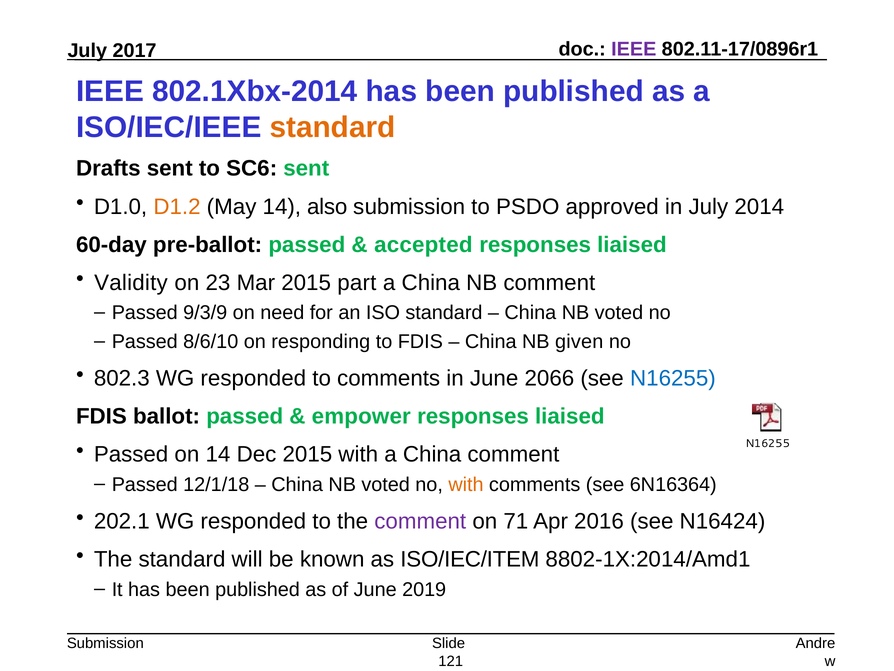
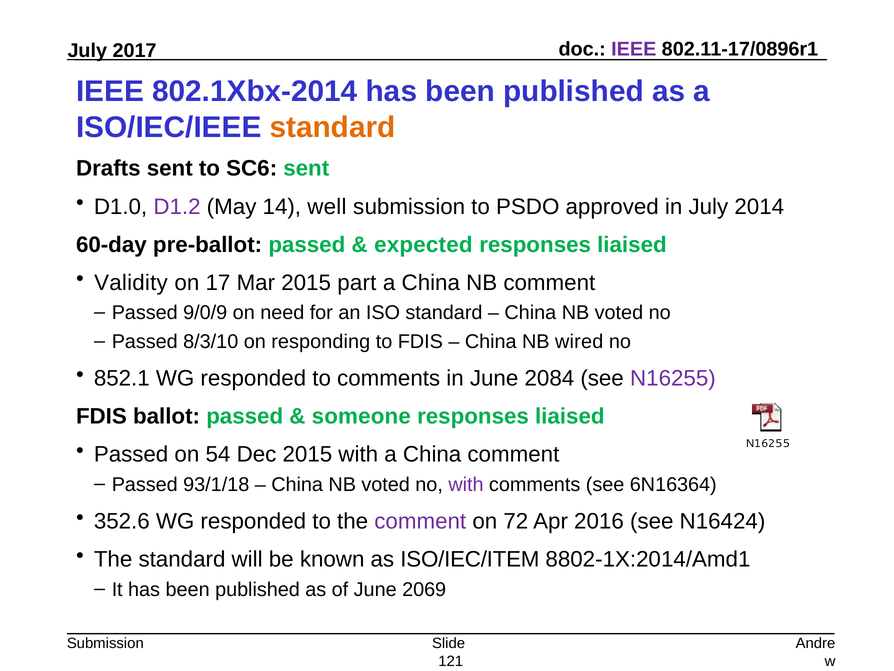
D1.2 colour: orange -> purple
also: also -> well
accepted: accepted -> expected
23: 23 -> 17
9/3/9: 9/3/9 -> 9/0/9
8/6/10: 8/6/10 -> 8/3/10
given: given -> wired
802.3: 802.3 -> 852.1
2066: 2066 -> 2084
N16255 at (673, 378) colour: blue -> purple
empower: empower -> someone
on 14: 14 -> 54
12/1/18: 12/1/18 -> 93/1/18
with at (466, 484) colour: orange -> purple
202.1: 202.1 -> 352.6
71: 71 -> 72
2019: 2019 -> 2069
